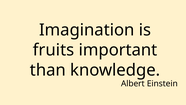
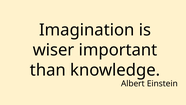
fruits: fruits -> wiser
